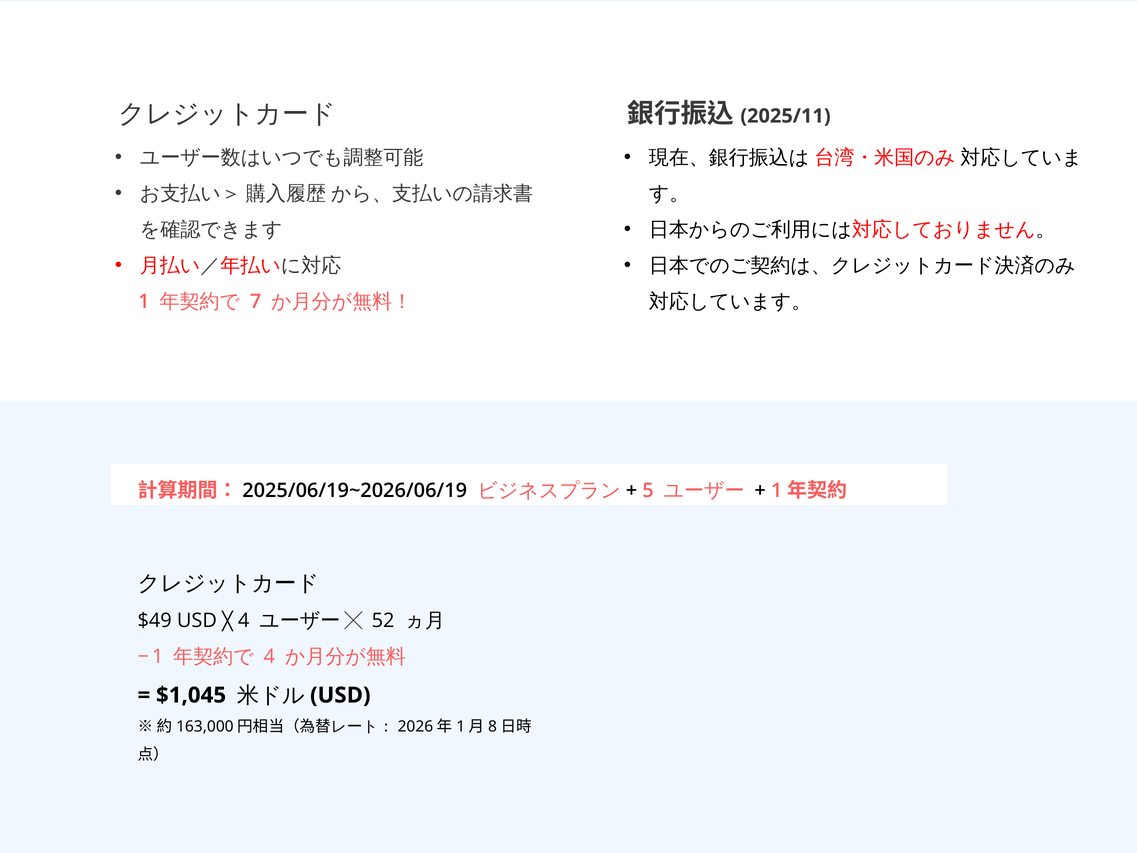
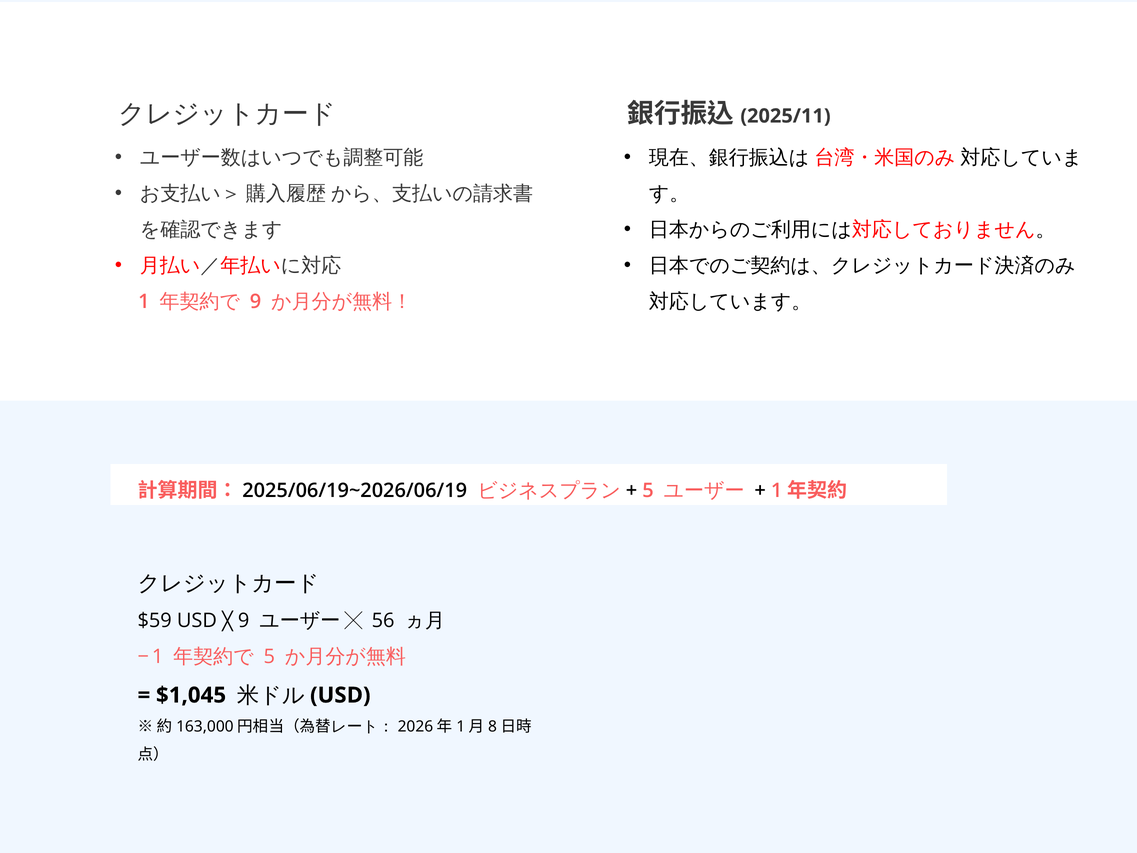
7 at (256, 301): 7 -> 9
$49: $49 -> $59
4 at (244, 620): 4 -> 9
52: 52 -> 56
4 at (269, 656): 4 -> 5
